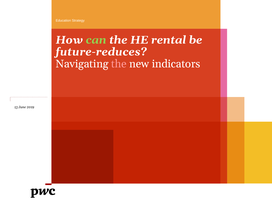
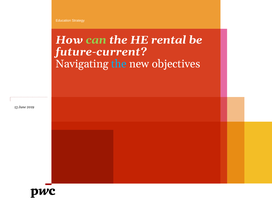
future-reduces: future-reduces -> future-current
the at (119, 64) colour: pink -> light blue
indicators: indicators -> objectives
